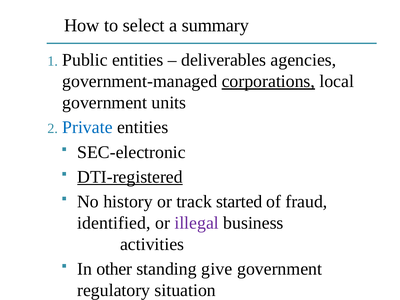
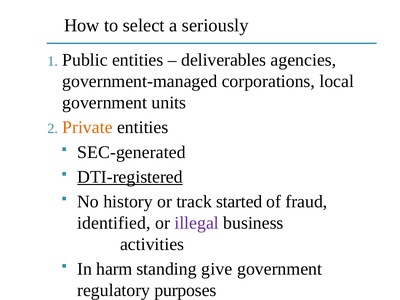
summary: summary -> seriously
corporations underline: present -> none
Private colour: blue -> orange
SEC-electronic: SEC-electronic -> SEC-generated
other: other -> harm
situation: situation -> purposes
